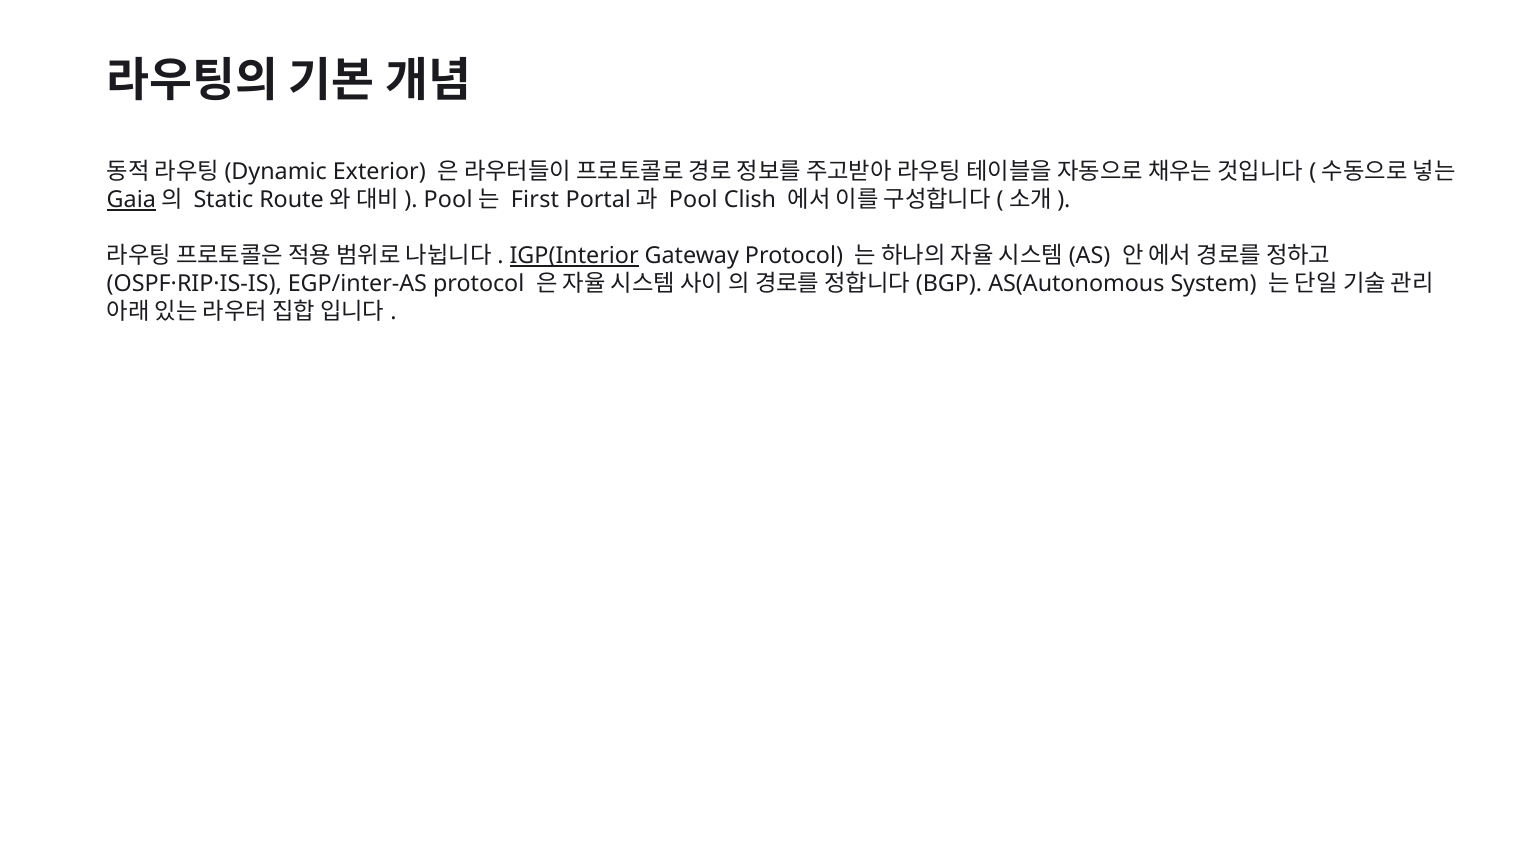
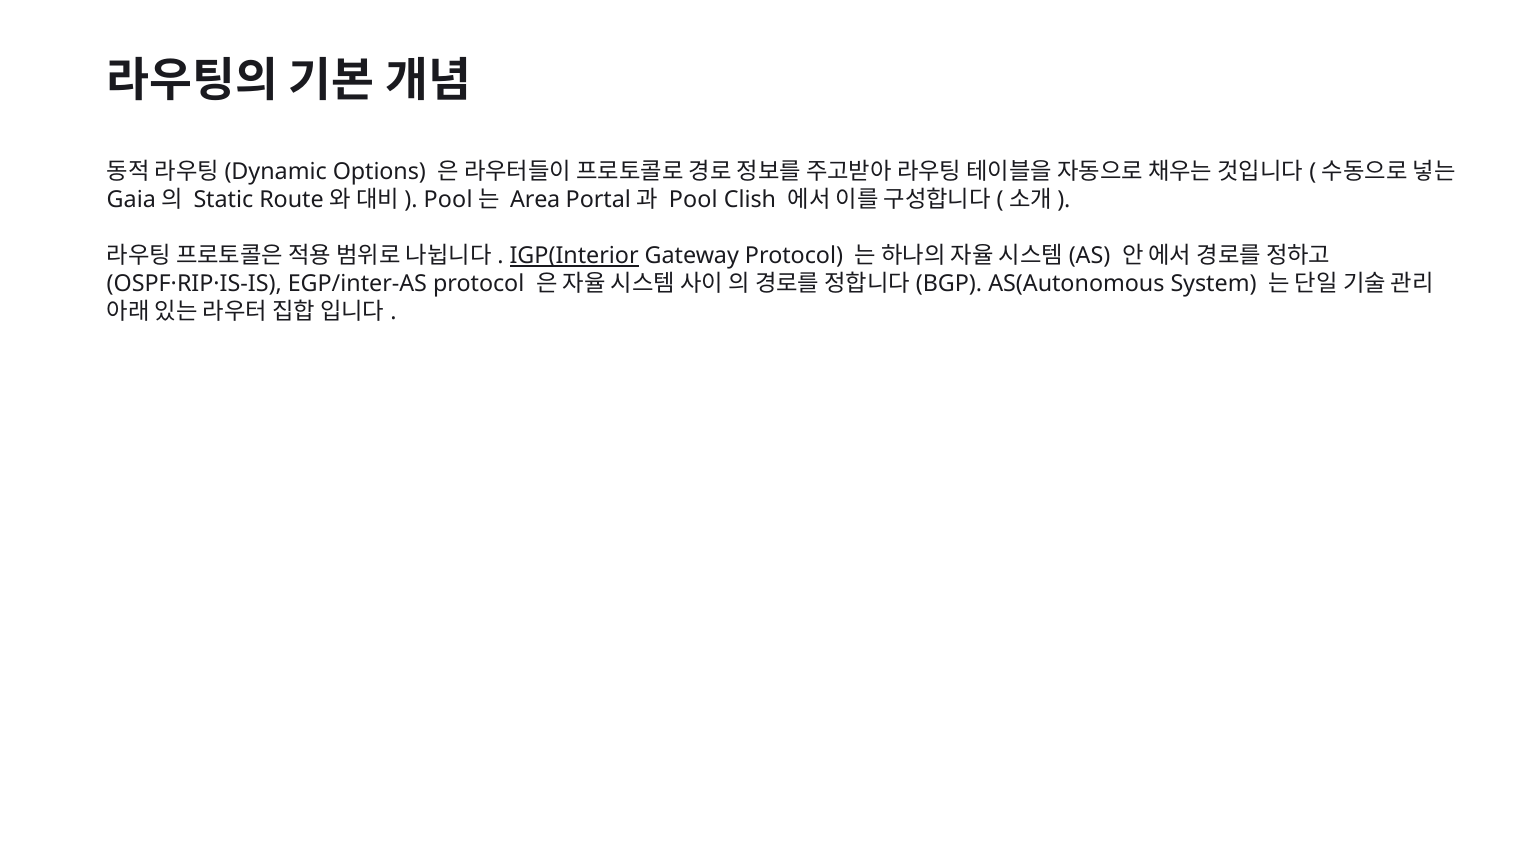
Exterior: Exterior -> Options
Gaia underline: present -> none
First: First -> Area
